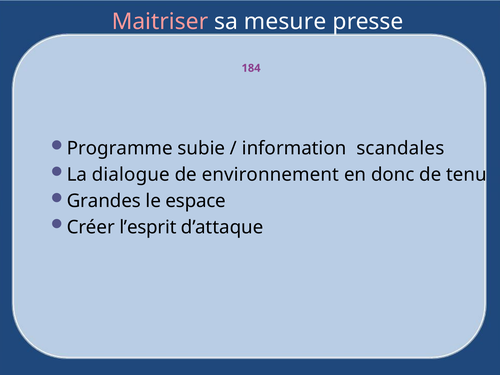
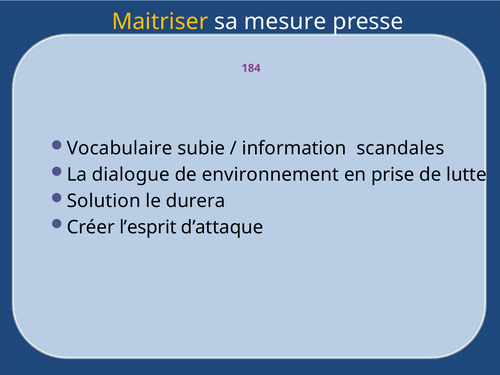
Maitriser colour: pink -> yellow
Programme: Programme -> Vocabulaire
donc: donc -> prise
tenu: tenu -> lutte
Grandes: Grandes -> Solution
espace: espace -> durera
